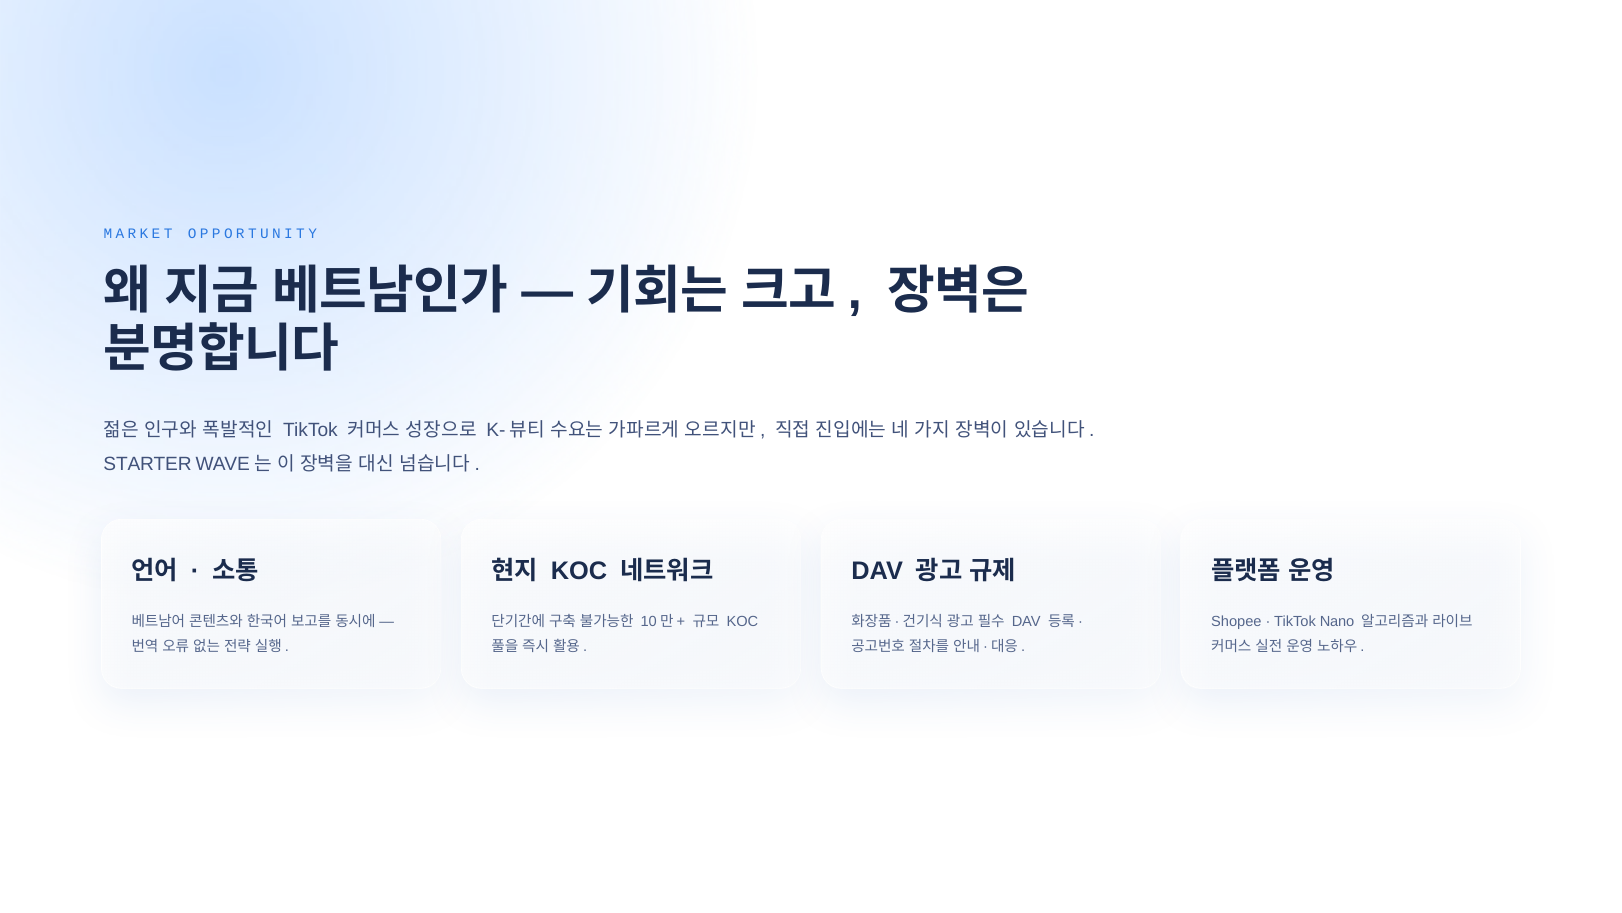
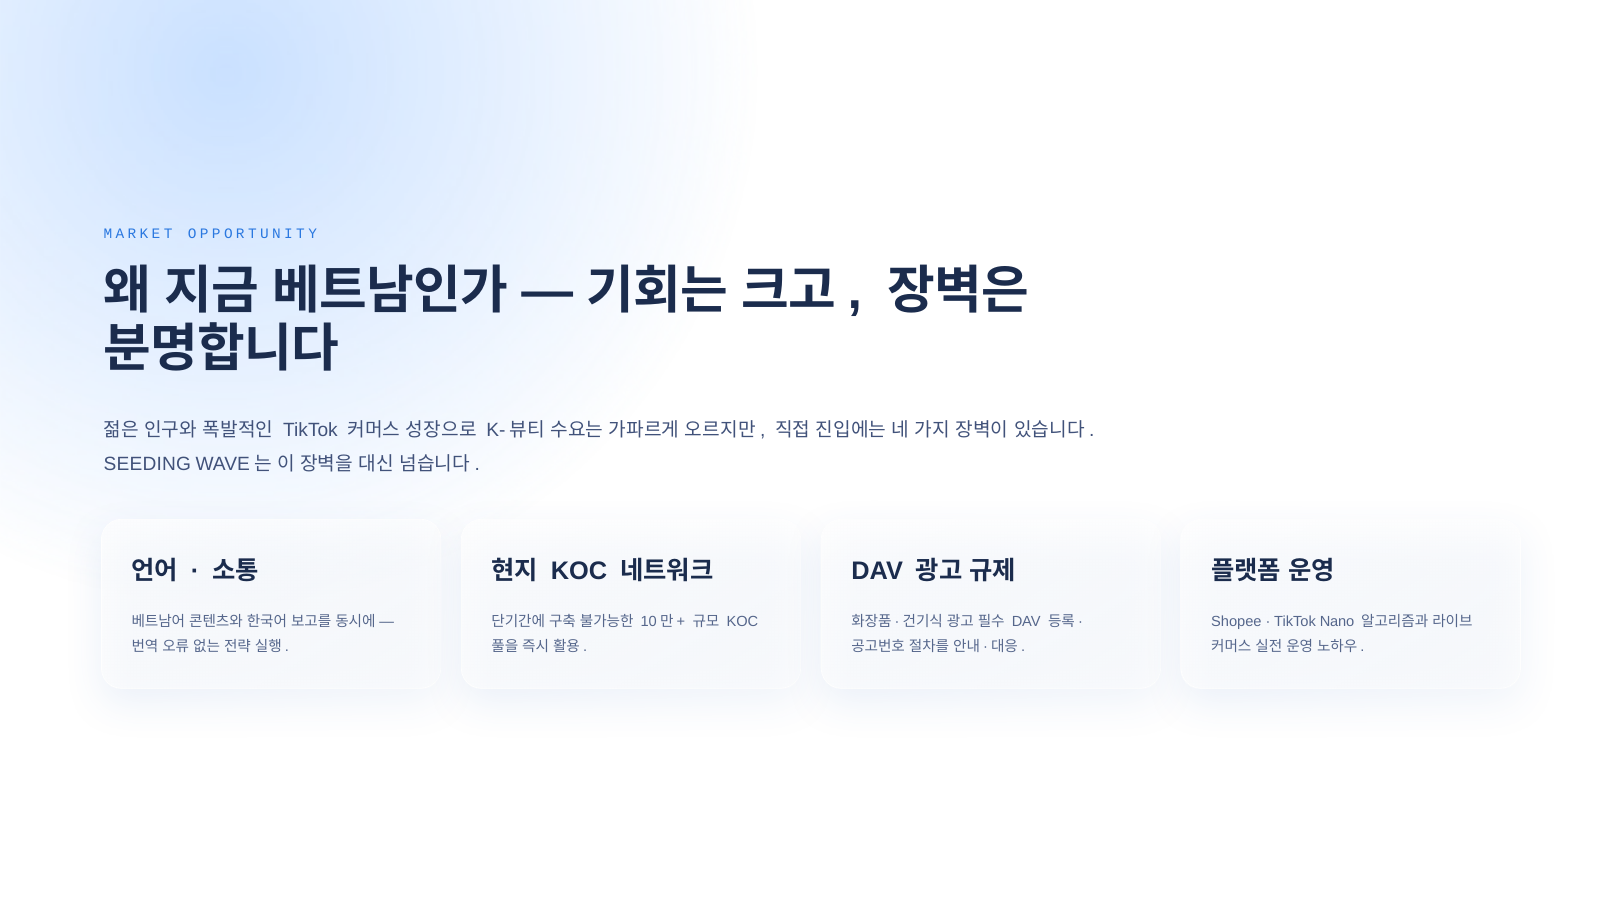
STARTER: STARTER -> SEEDING
